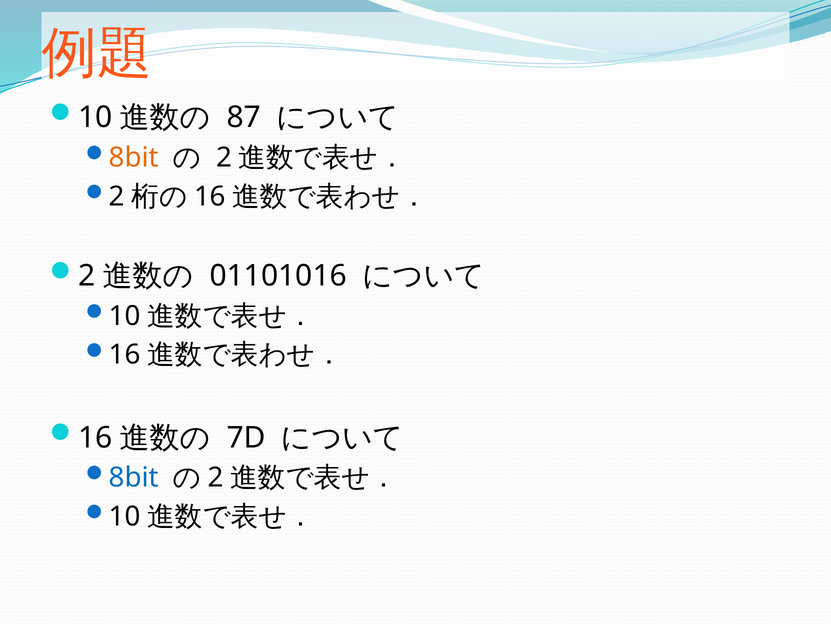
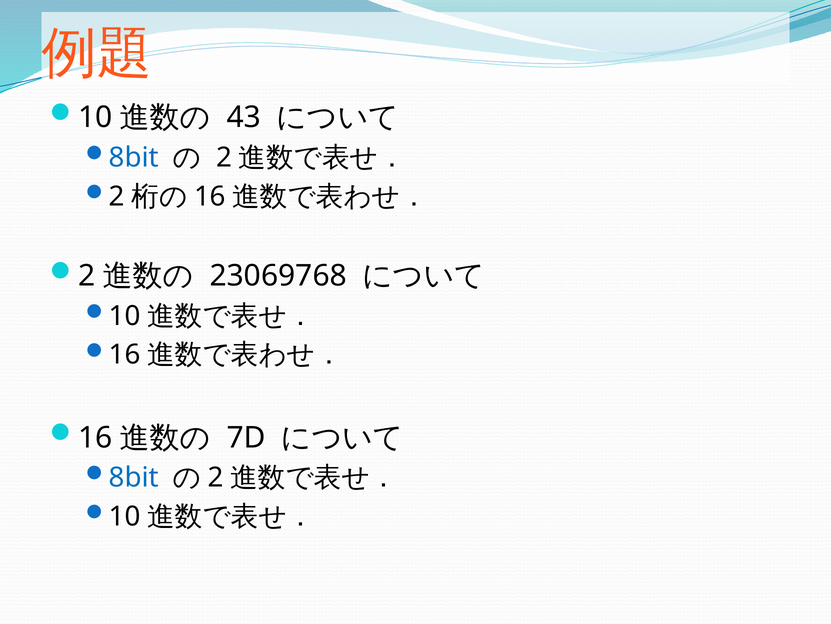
87: 87 -> 43
8bit at (134, 157) colour: orange -> blue
01101016: 01101016 -> 23069768
